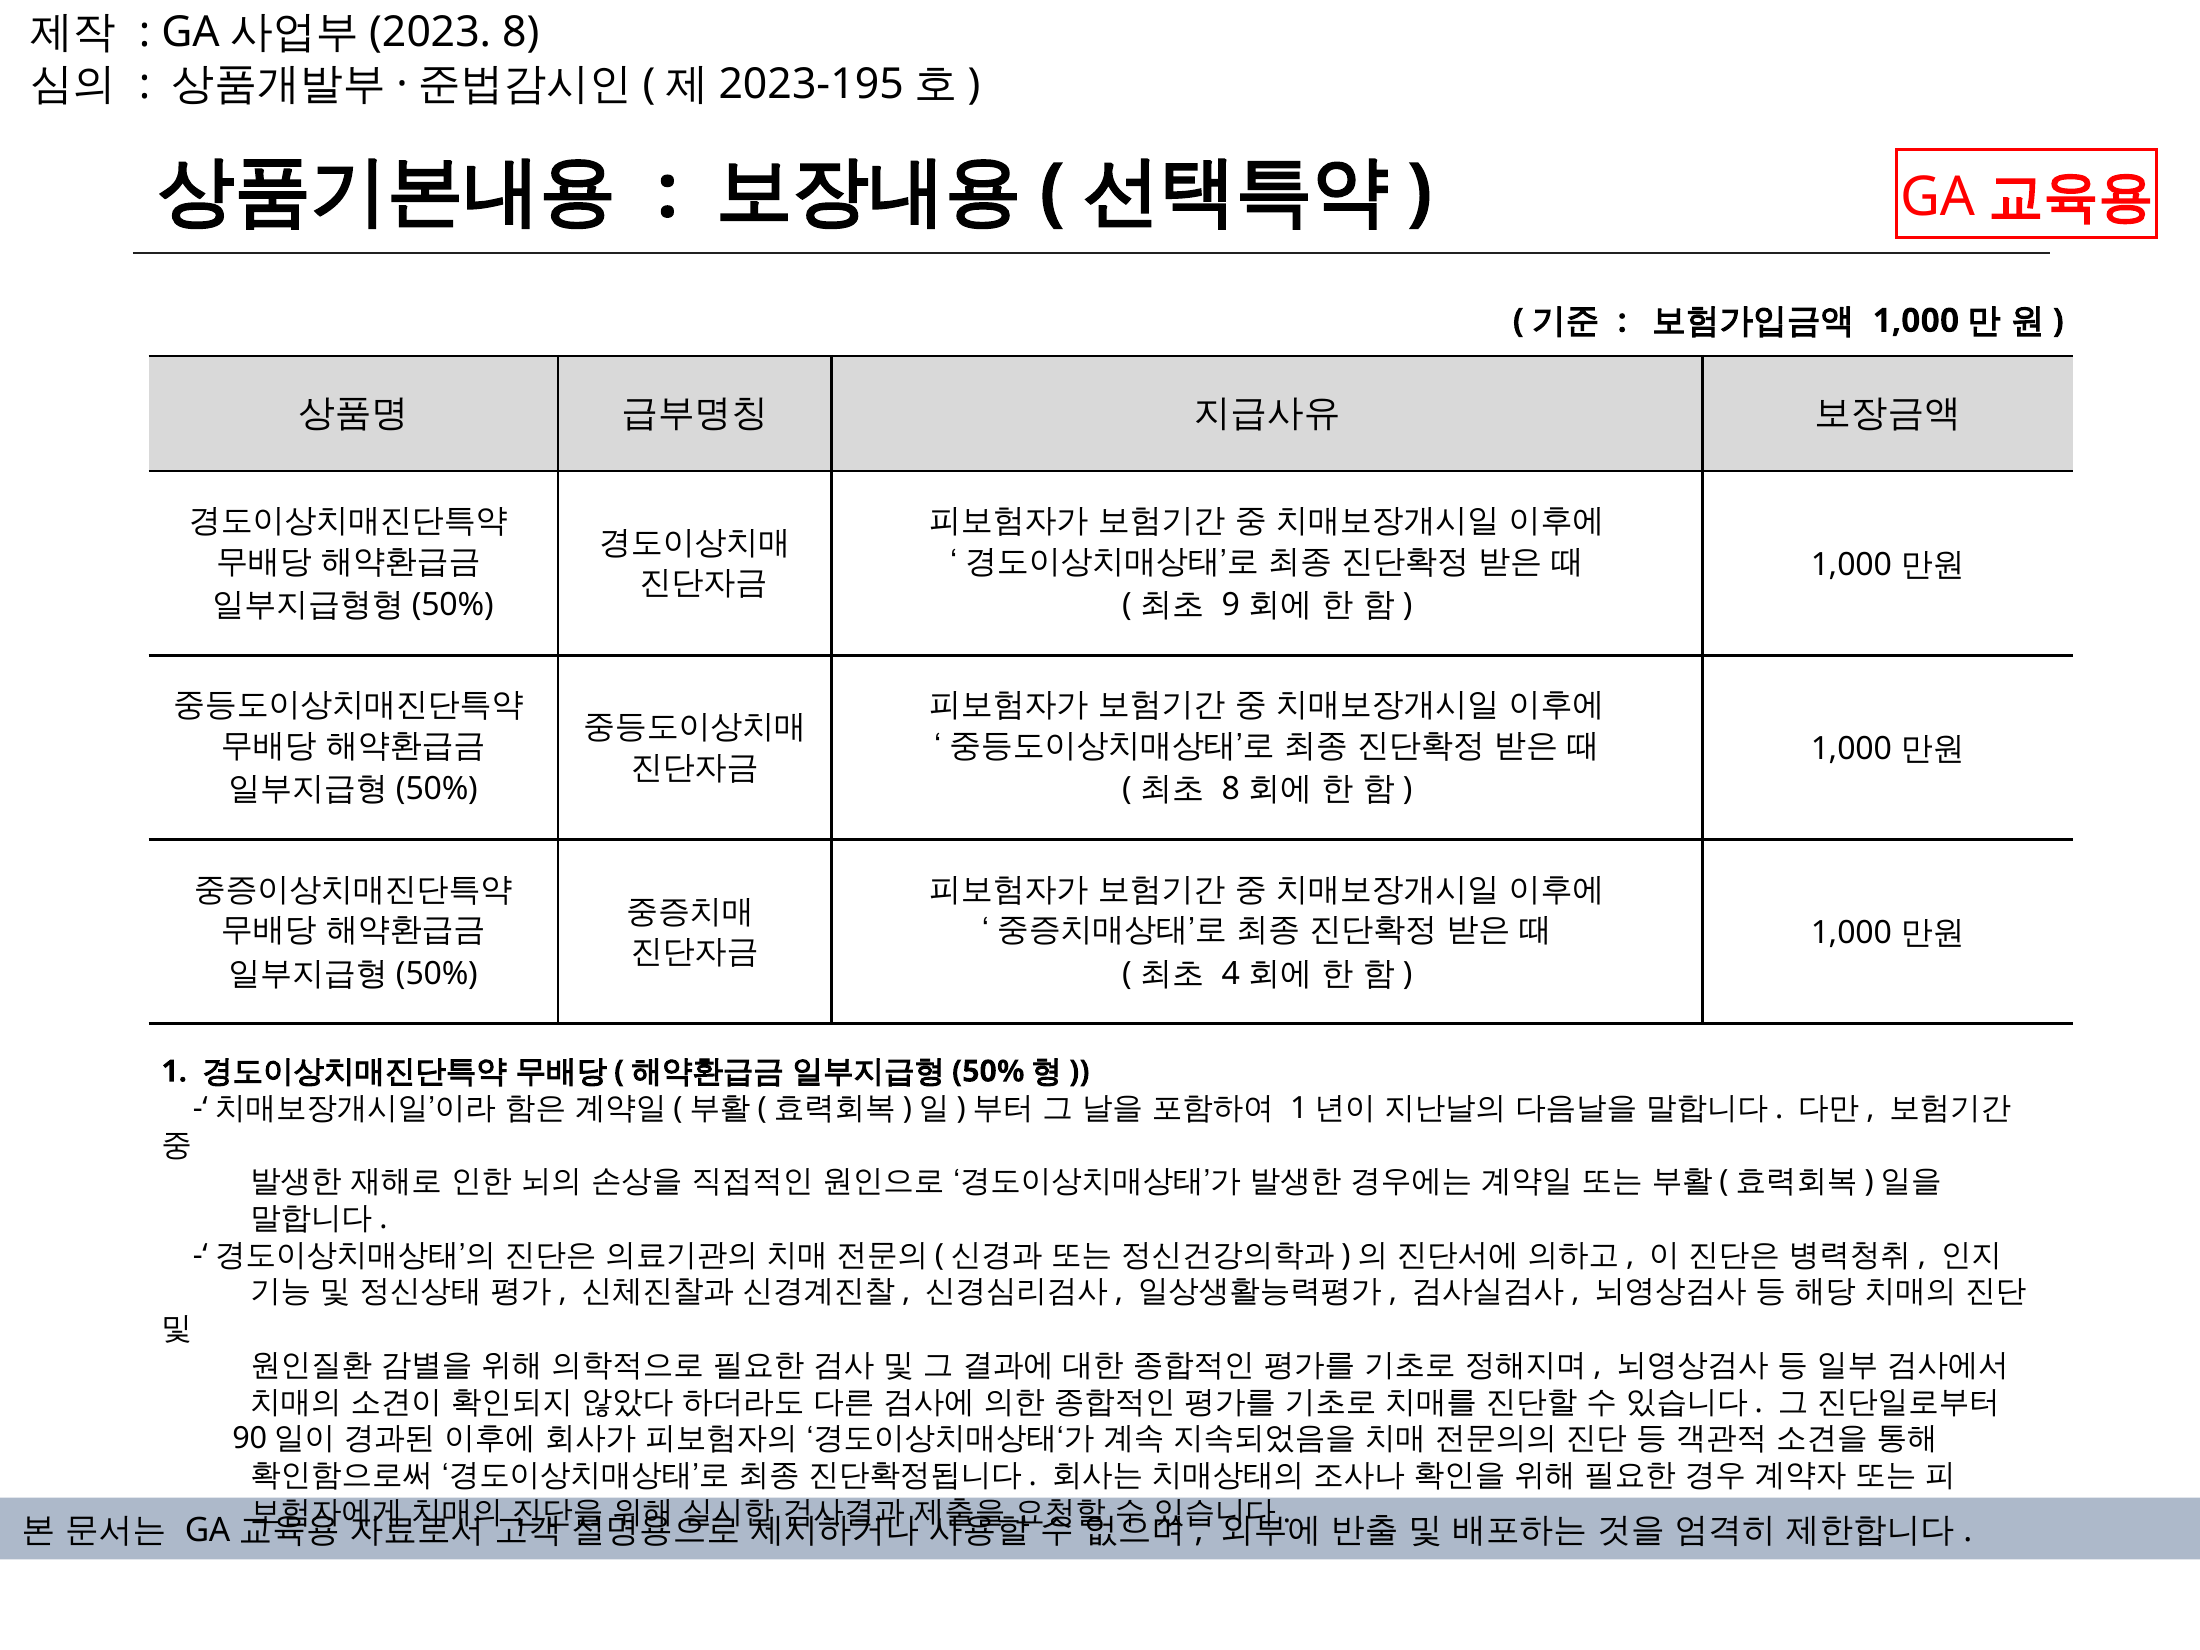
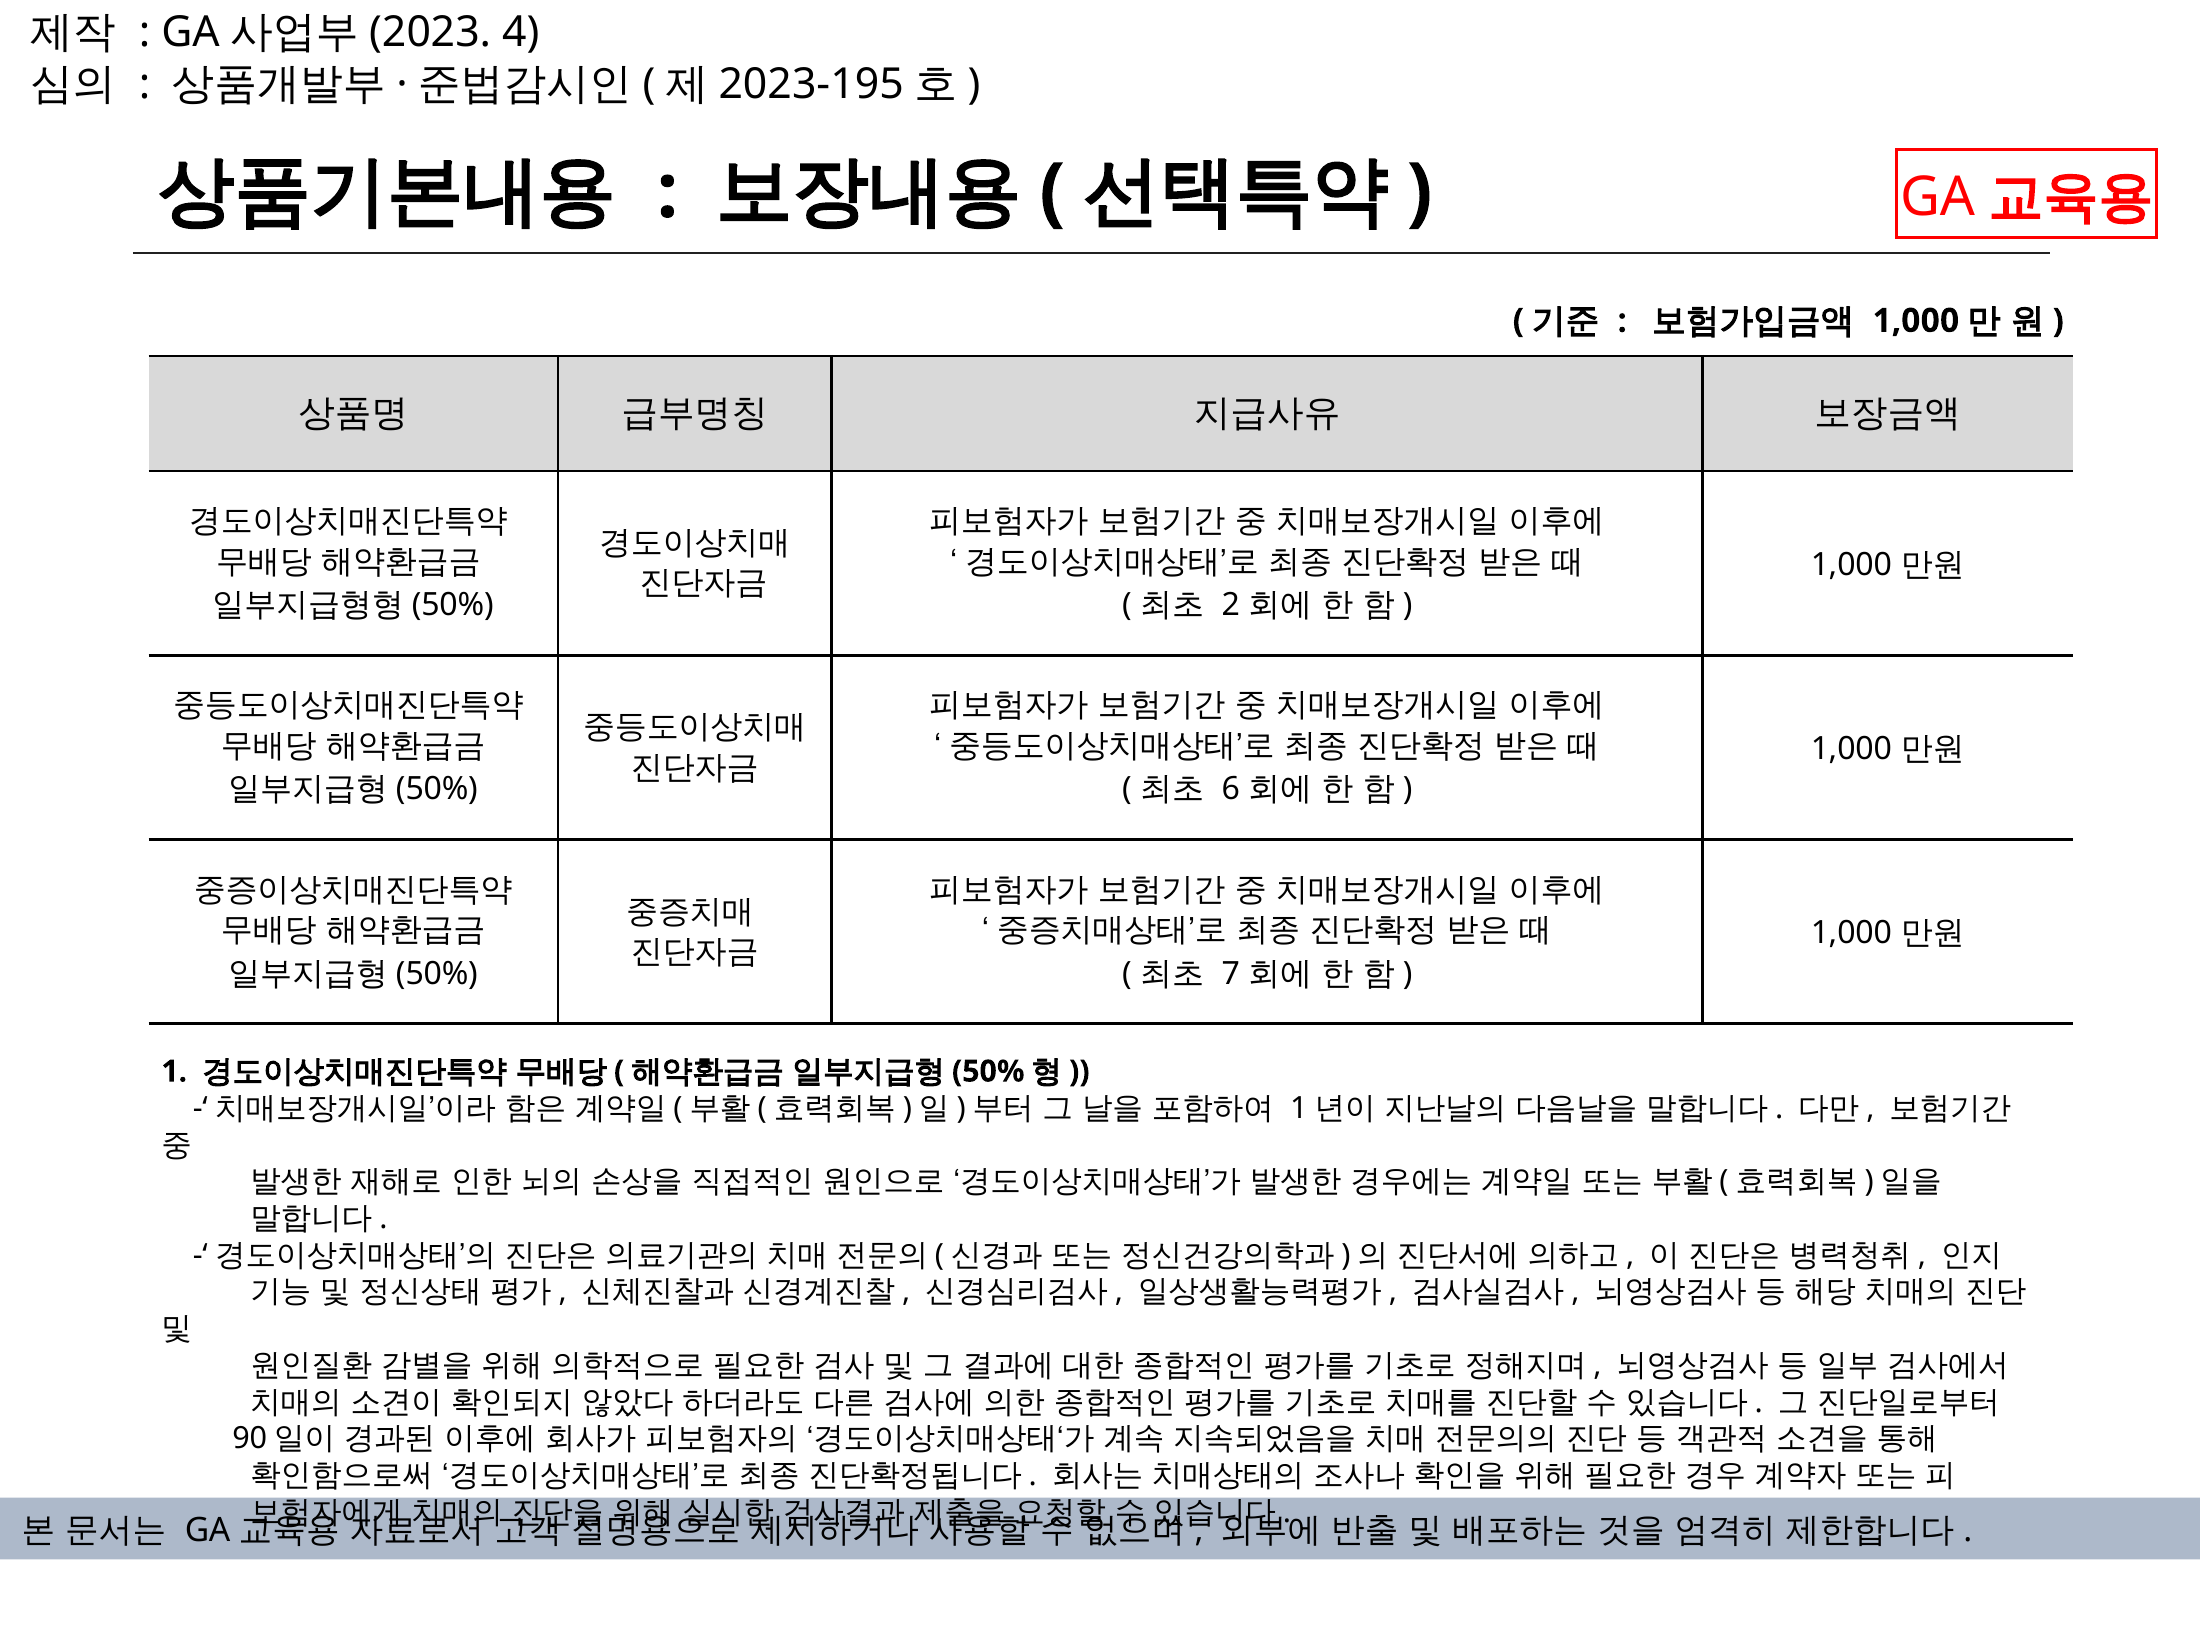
8 at (521, 33): 8 -> 4
9: 9 -> 2
8 at (1231, 789): 8 -> 6
4: 4 -> 7
